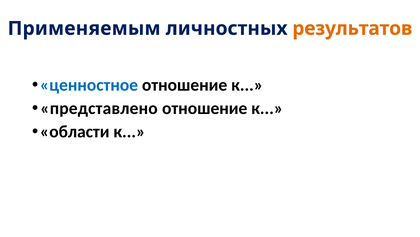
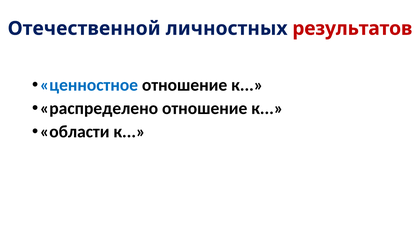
Применяемым: Применяемым -> Отечественной
результатов colour: orange -> red
представлено: представлено -> распределено
